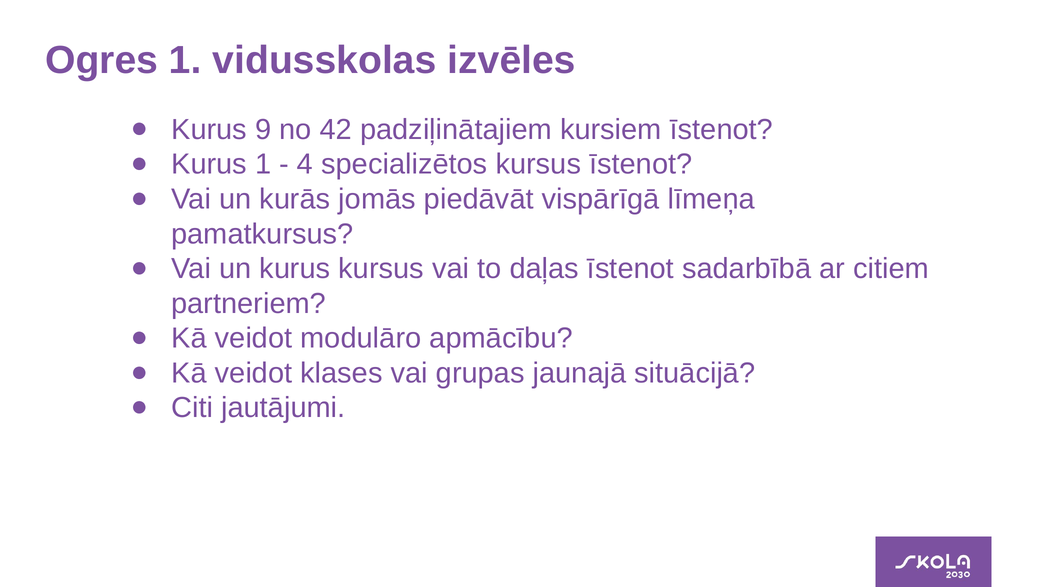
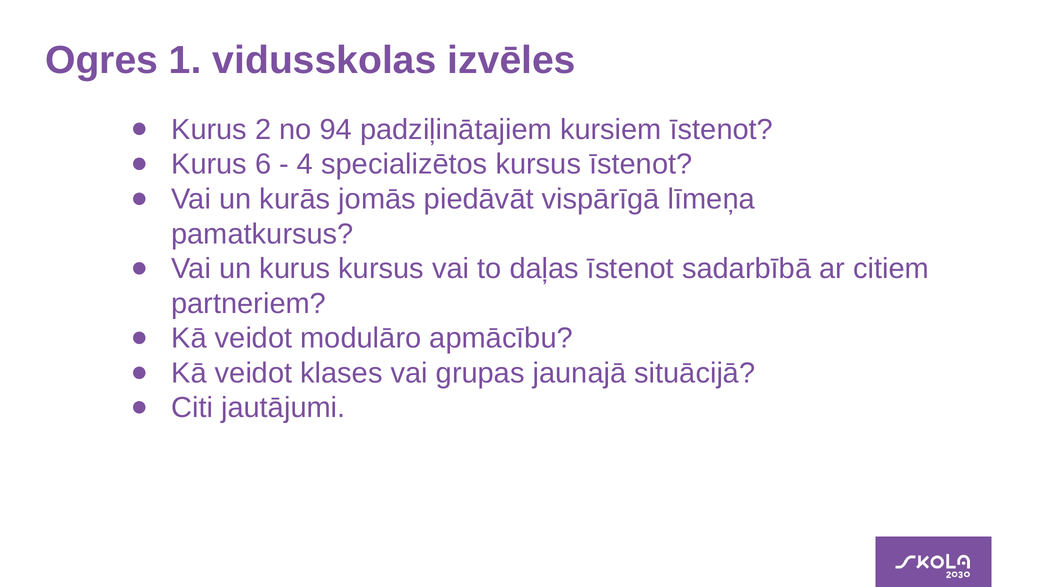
9: 9 -> 2
42: 42 -> 94
Kurus 1: 1 -> 6
